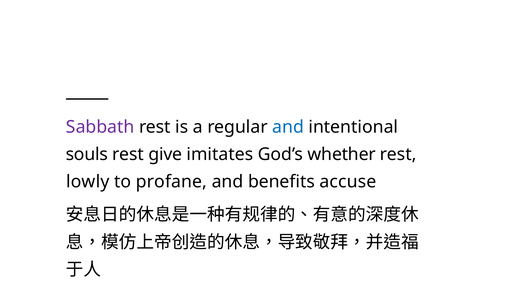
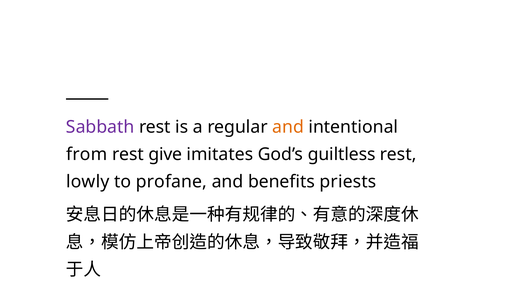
and at (288, 127) colour: blue -> orange
souls: souls -> from
whether: whether -> guiltless
accuse: accuse -> priests
